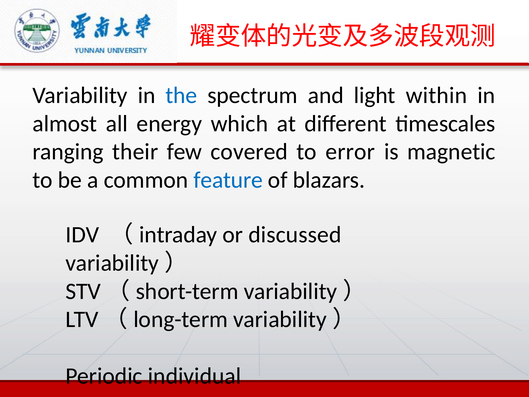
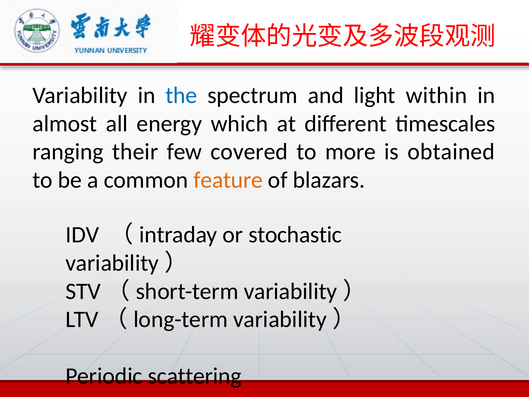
error: error -> more
magnetic: magnetic -> obtained
feature colour: blue -> orange
discussed: discussed -> stochastic
individual: individual -> scattering
